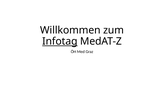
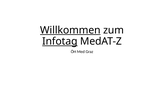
Willkommen underline: none -> present
